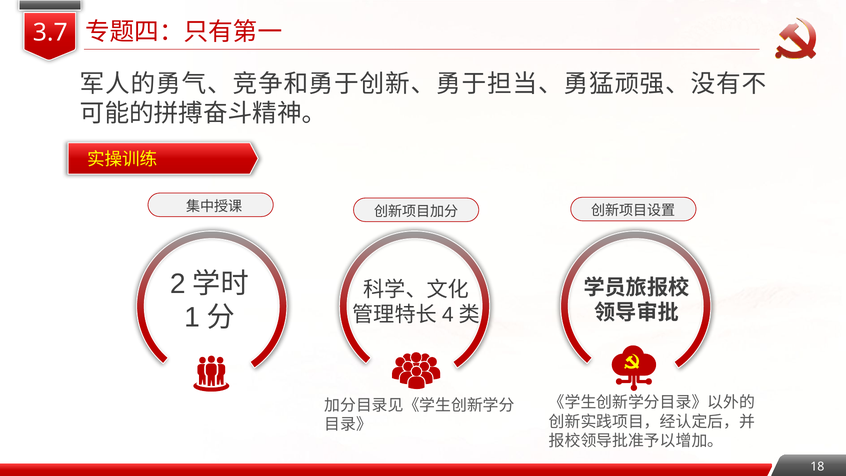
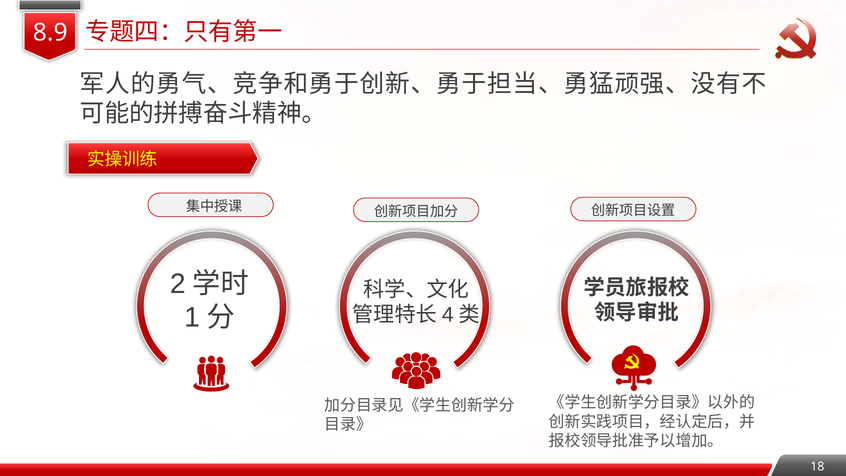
3.7: 3.7 -> 8.9
